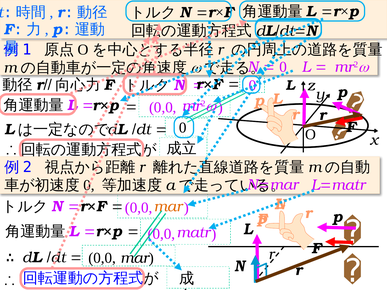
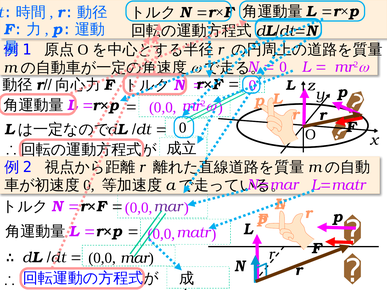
mar at (168, 206) colour: orange -> purple
